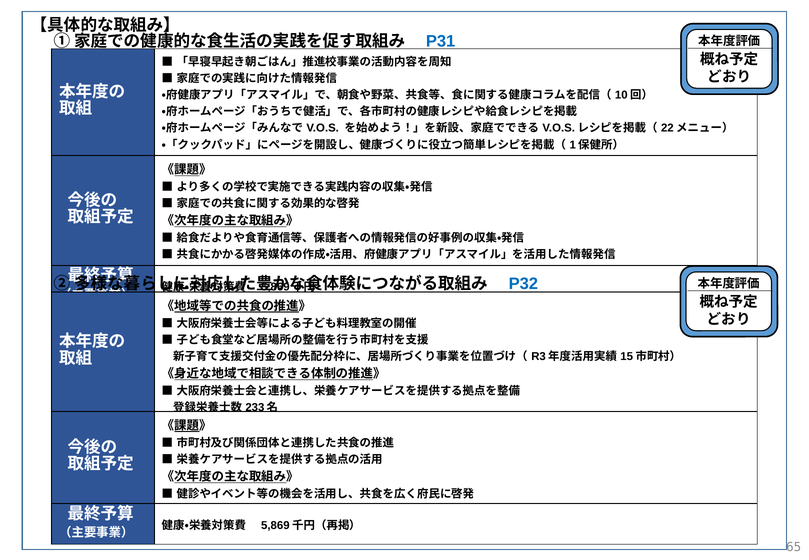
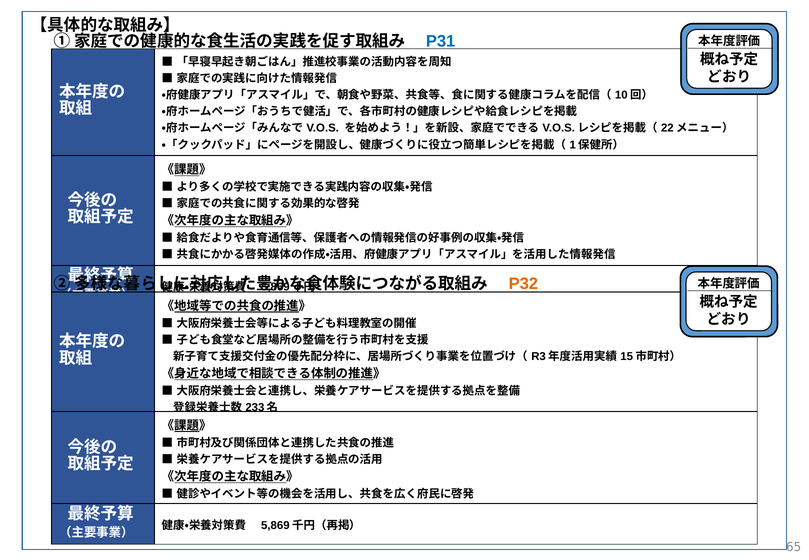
P32 colour: blue -> orange
